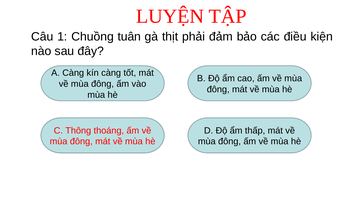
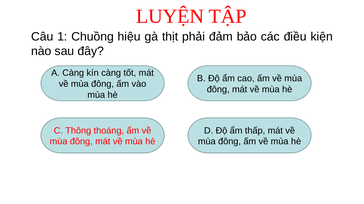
tuân: tuân -> hiệu
